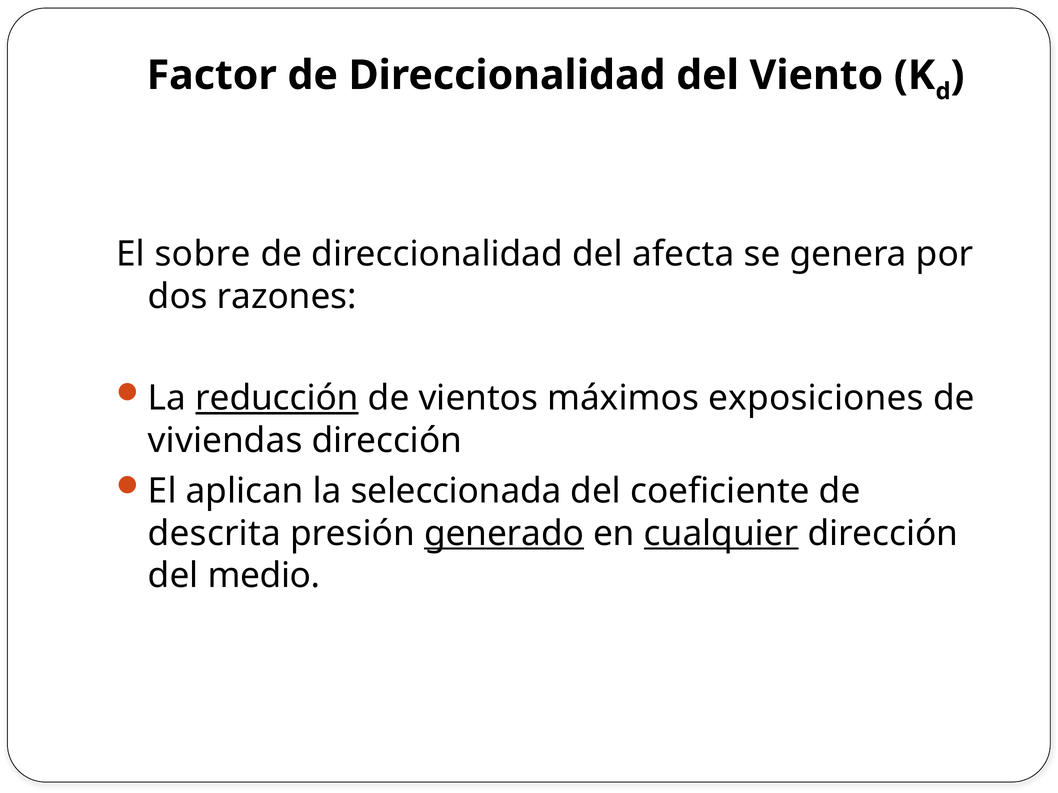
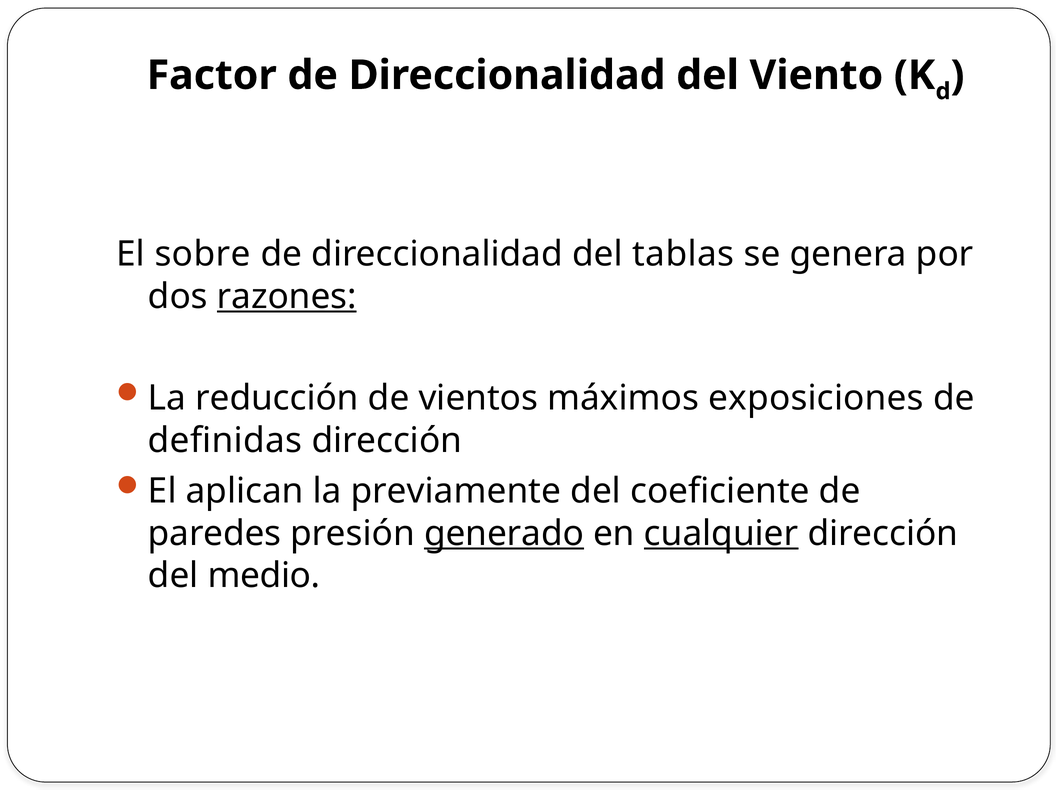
afecta: afecta -> tablas
razones underline: none -> present
reducción underline: present -> none
viviendas: viviendas -> definidas
seleccionada: seleccionada -> previamente
descrita: descrita -> paredes
